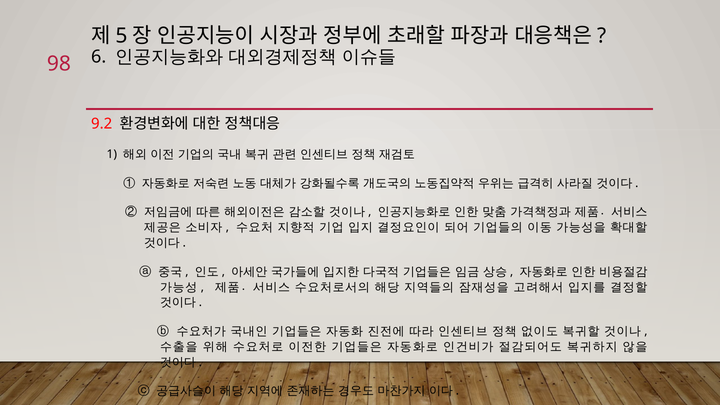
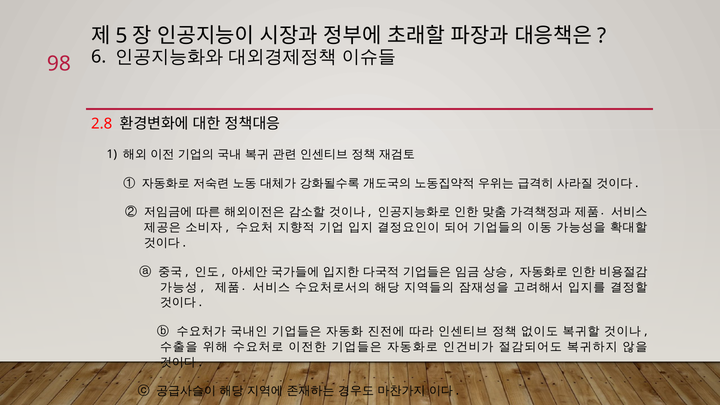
9.2: 9.2 -> 2.8
